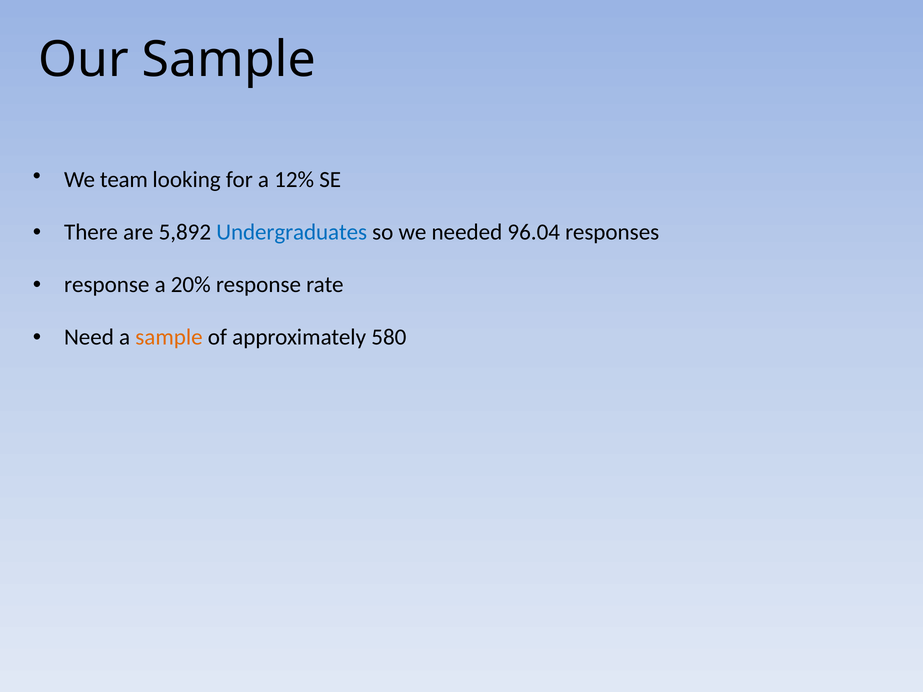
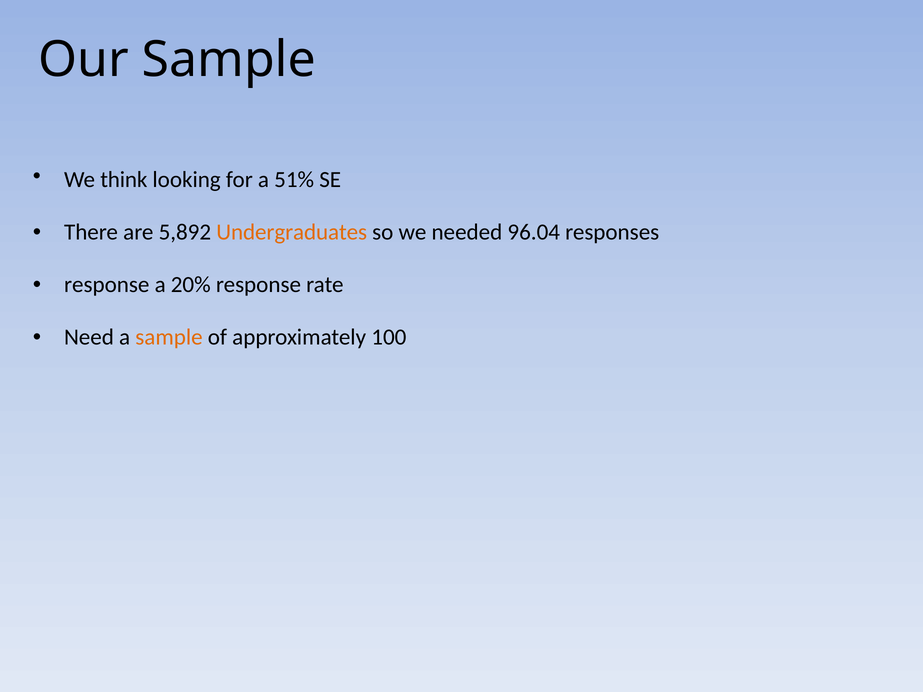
team: team -> think
12%: 12% -> 51%
Undergraduates colour: blue -> orange
580: 580 -> 100
